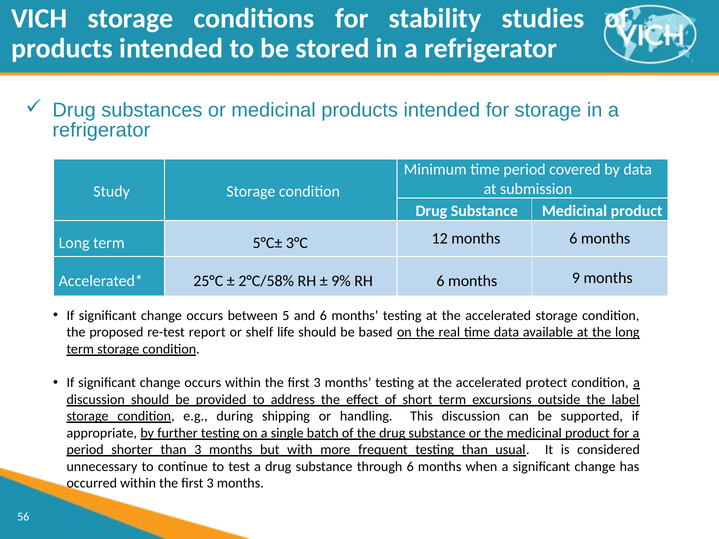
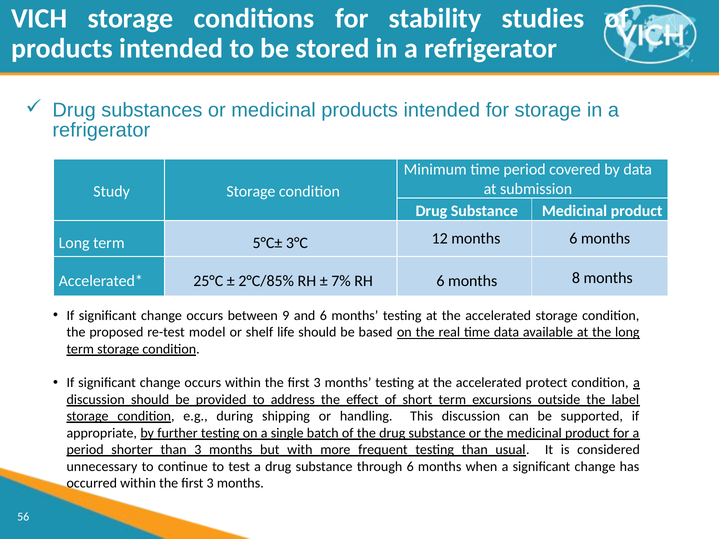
2°C/58%: 2°C/58% -> 2°C/85%
9%: 9% -> 7%
9: 9 -> 8
5: 5 -> 9
report: report -> model
